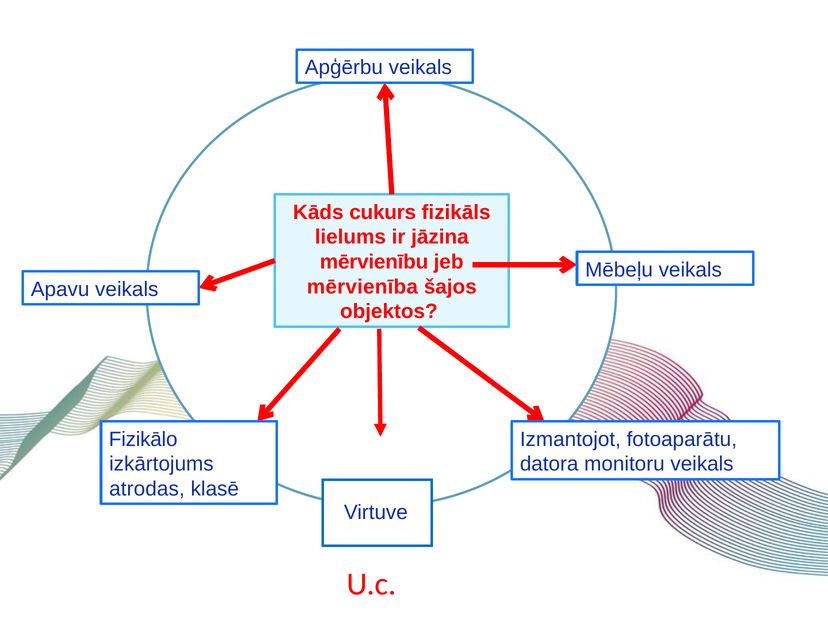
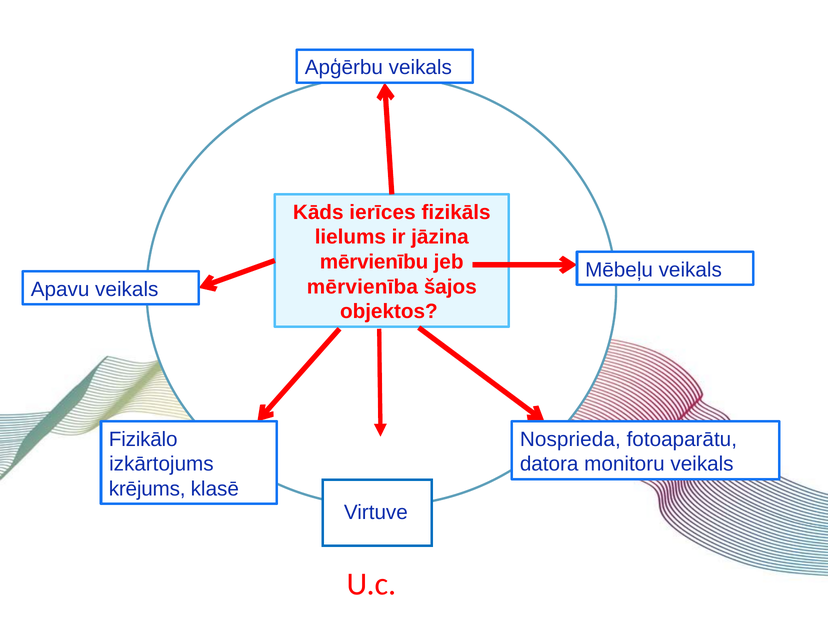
cukurs: cukurs -> ierīces
Izmantojot: Izmantojot -> Nosprieda
atrodas: atrodas -> krējums
